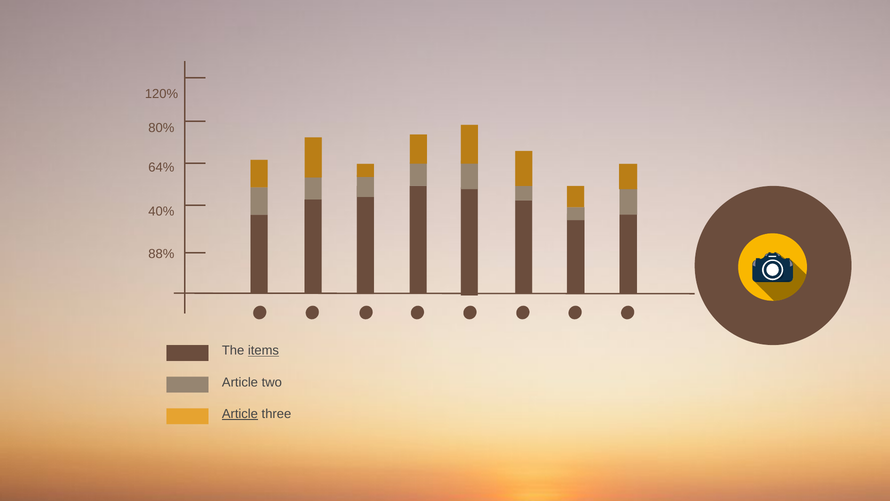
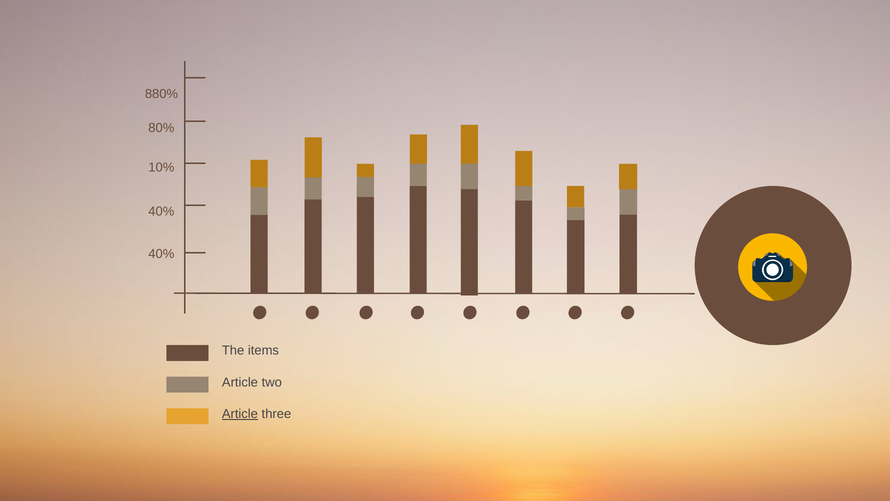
120%: 120% -> 880%
64%: 64% -> 10%
88% at (161, 254): 88% -> 40%
items underline: present -> none
